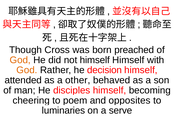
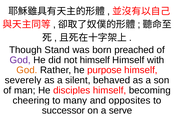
Cross: Cross -> Stand
God at (20, 60) colour: orange -> purple
decision: decision -> purpose
attended: attended -> severely
other: other -> silent
poem: poem -> many
luminaries: luminaries -> successor
